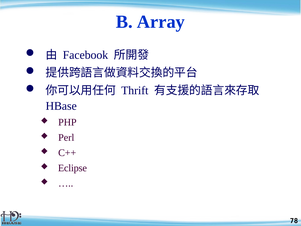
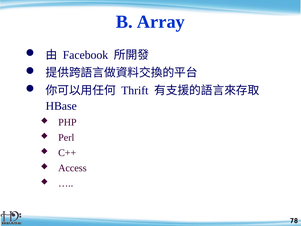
Eclipse: Eclipse -> Access
